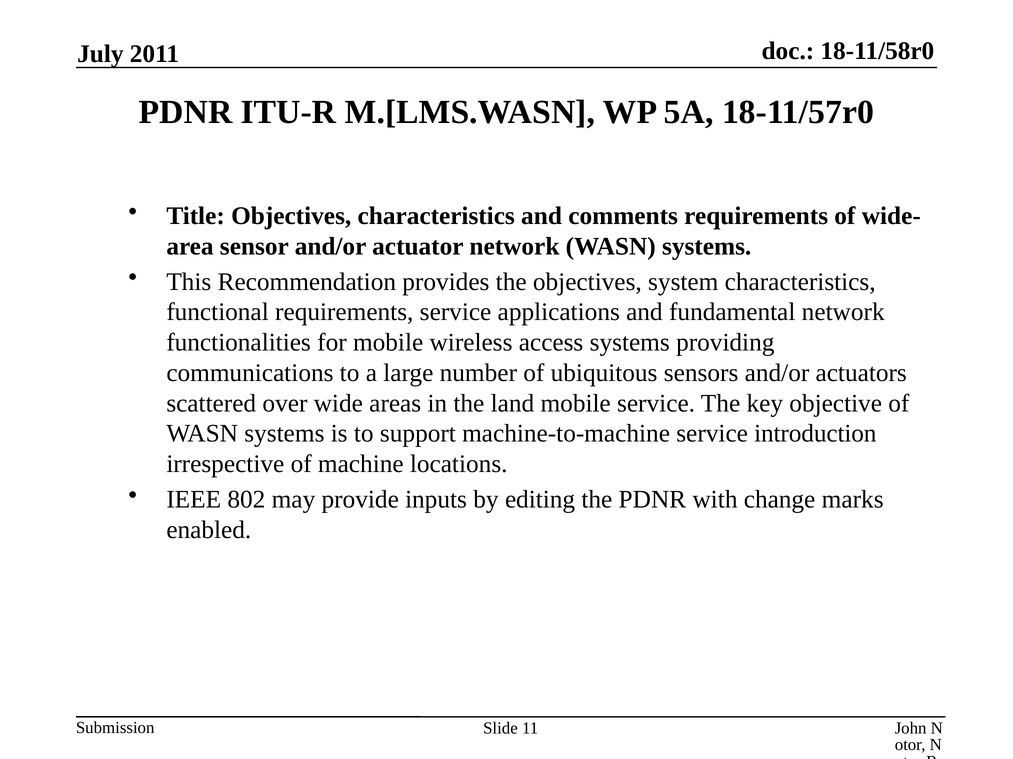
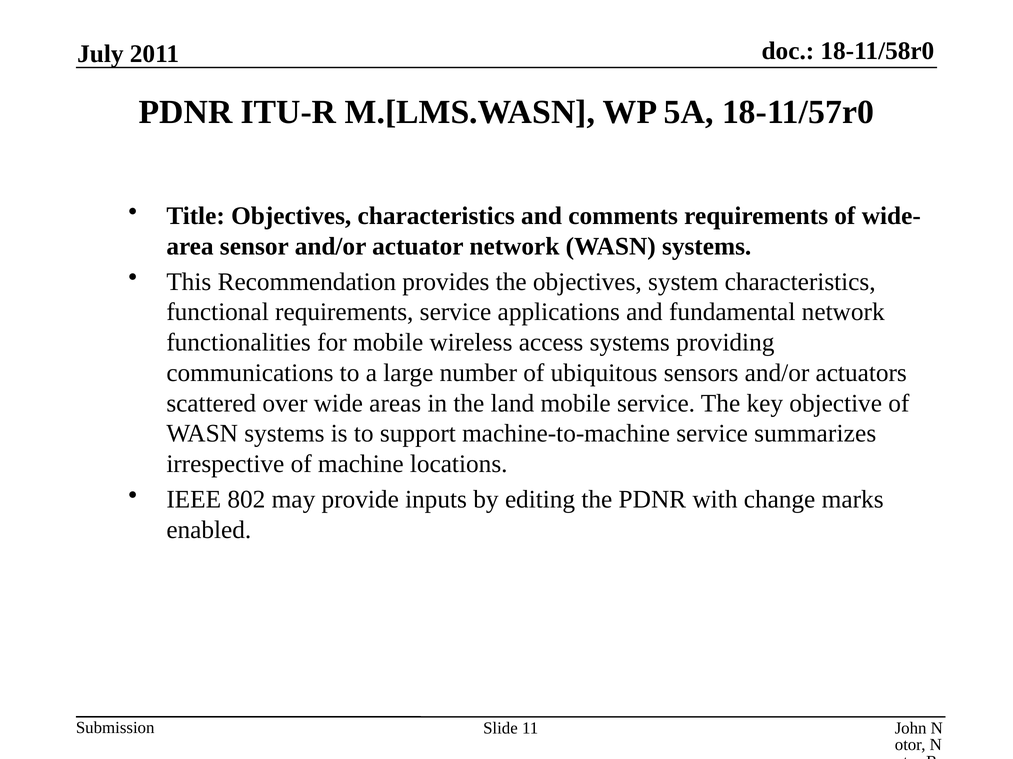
introduction: introduction -> summarizes
